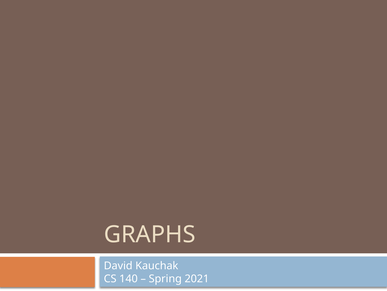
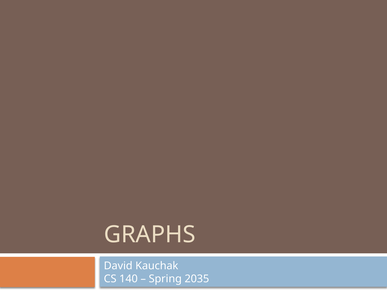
2021: 2021 -> 2035
